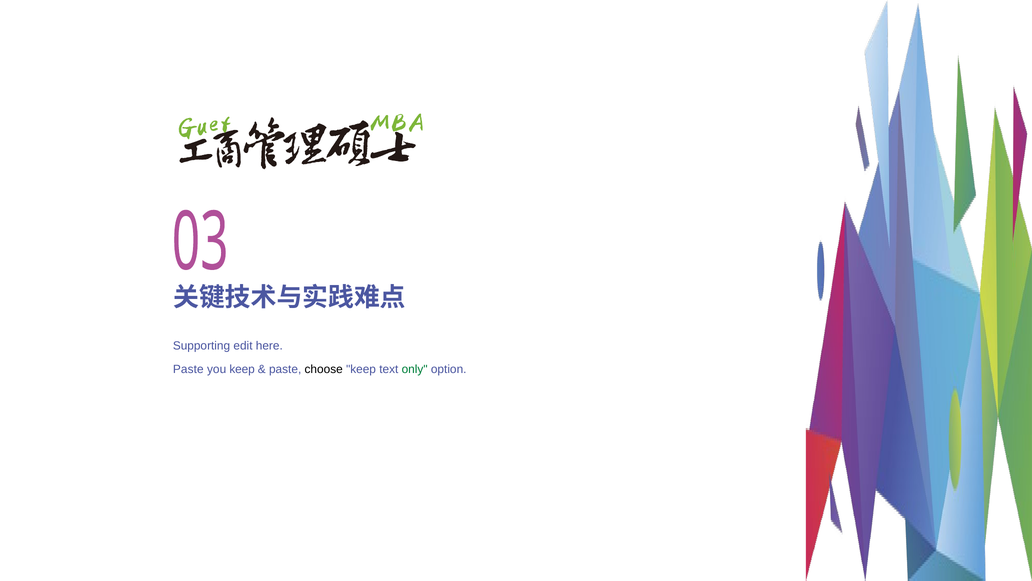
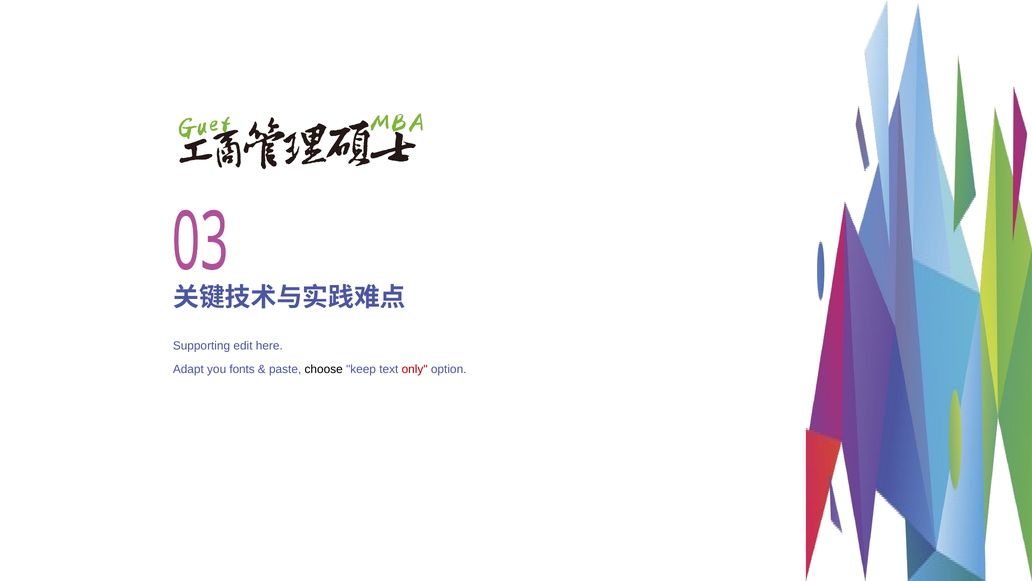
Paste at (188, 369): Paste -> Adapt
you keep: keep -> fonts
only colour: green -> red
